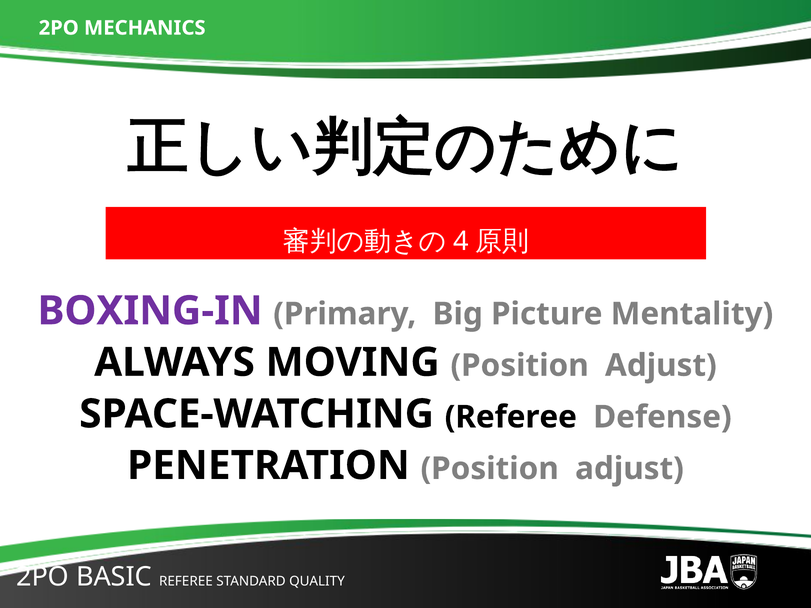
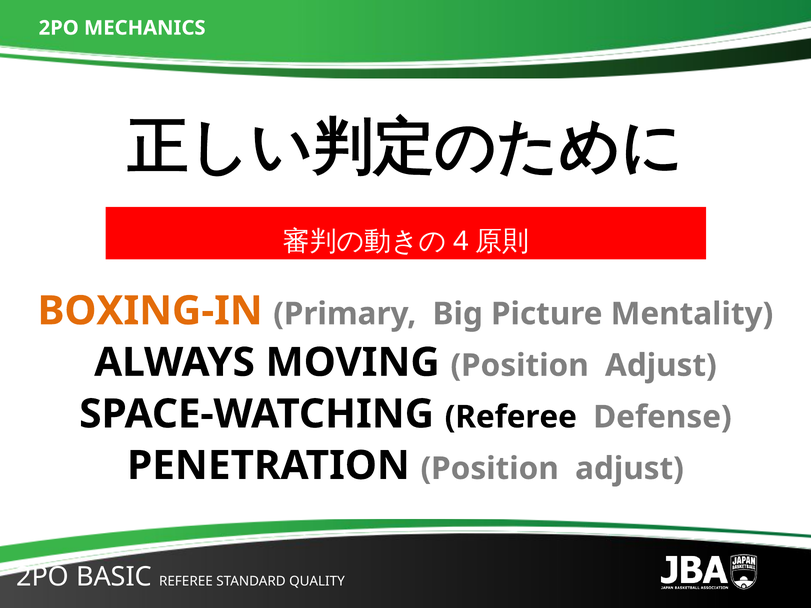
BOXING-IN colour: purple -> orange
